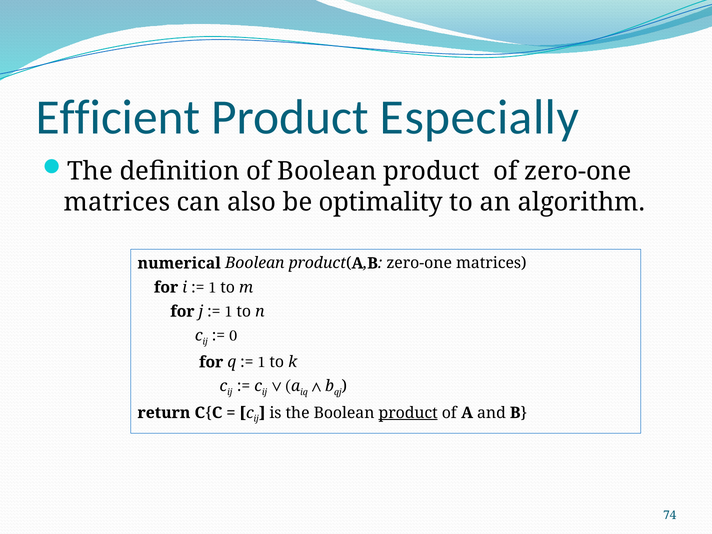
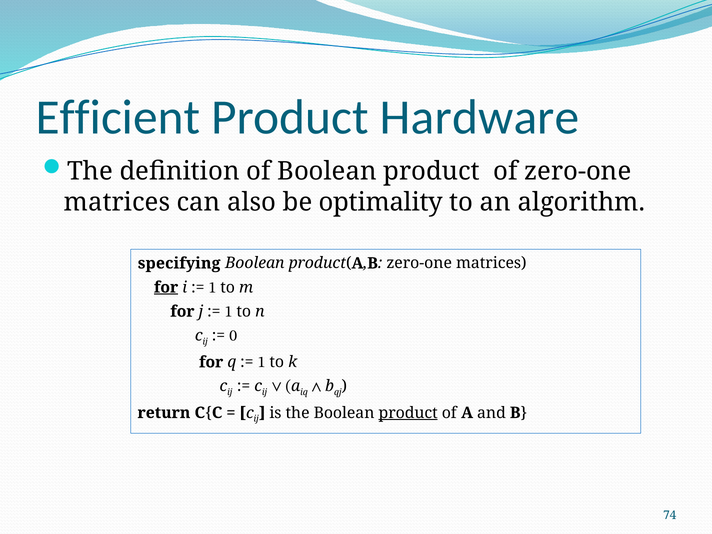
Especially: Especially -> Hardware
numerical: numerical -> specifying
for at (166, 287) underline: none -> present
